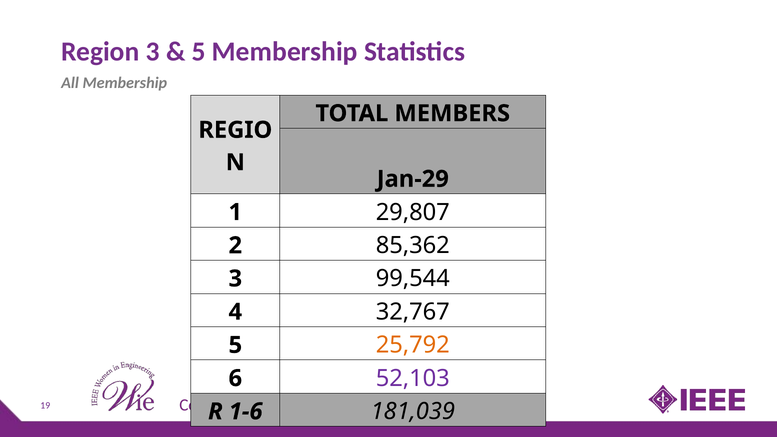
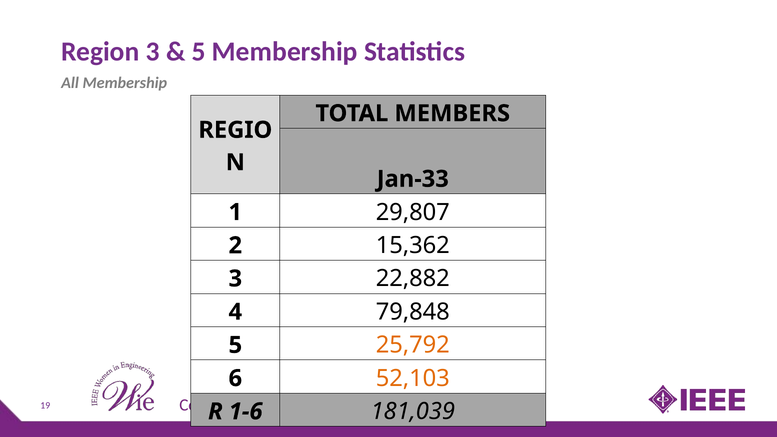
Jan-29: Jan-29 -> Jan-33
85,362: 85,362 -> 15,362
99,544: 99,544 -> 22,882
32,767: 32,767 -> 79,848
52,103 colour: purple -> orange
